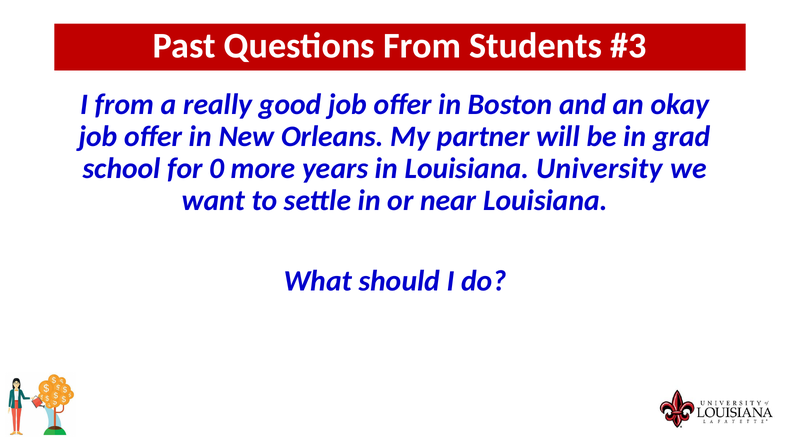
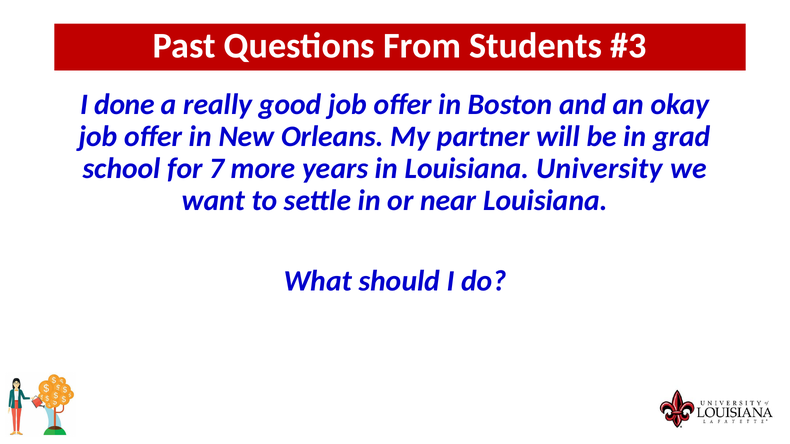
I from: from -> done
0: 0 -> 7
